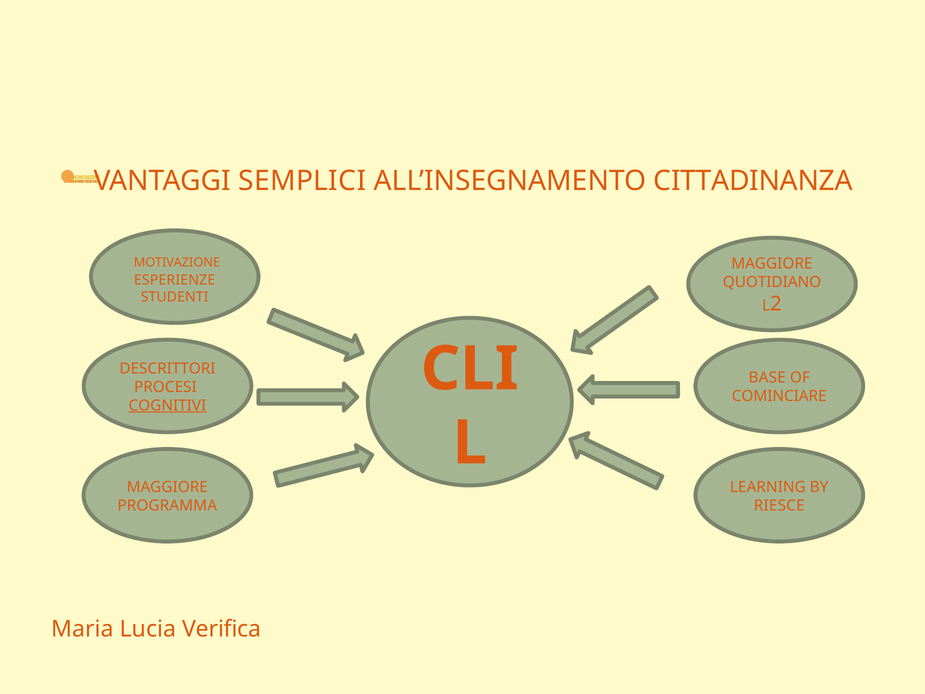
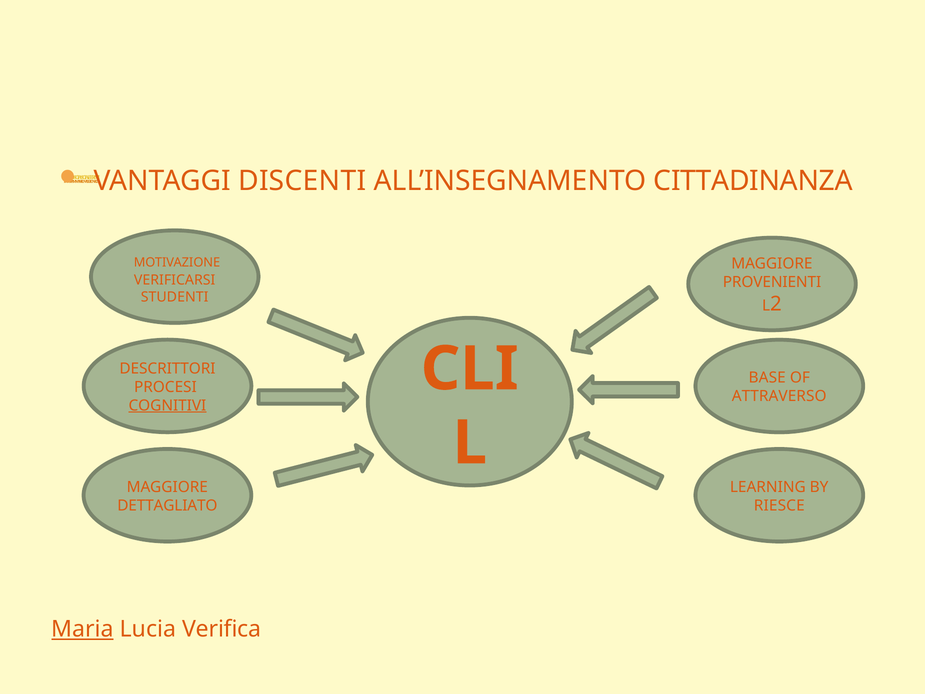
SEMPLICI: SEMPLICI -> DISCENTI
ESPERIENZE: ESPERIENZE -> VERIFICARSI
QUOTIDIANO: QUOTIDIANO -> PROVENIENTI
COMINCIARE: COMINCIARE -> ATTRAVERSO
PROGRAMMA: PROGRAMMA -> DETTAGLIATO
Maria underline: none -> present
